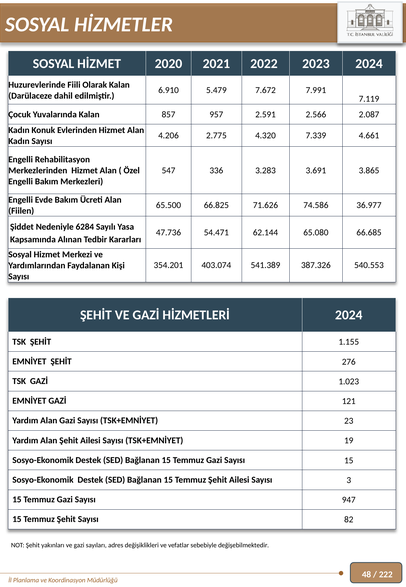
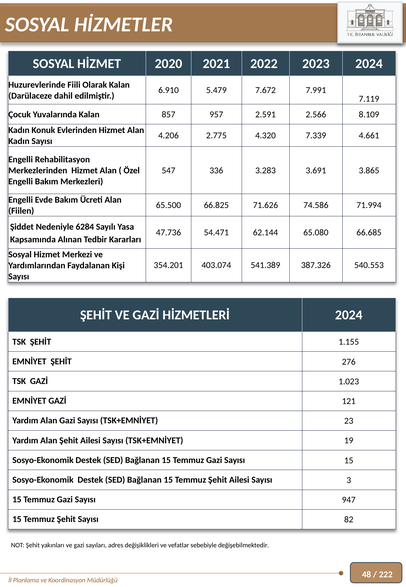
2.087: 2.087 -> 8.109
36.977: 36.977 -> 71.994
